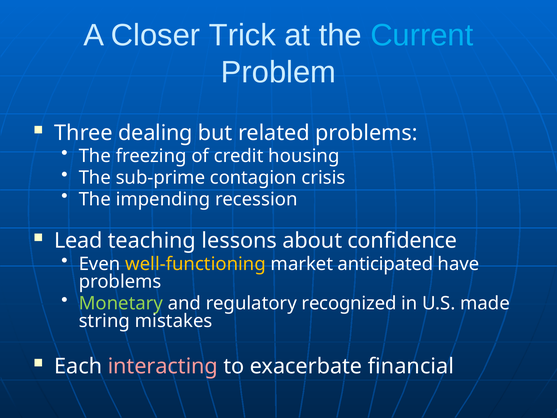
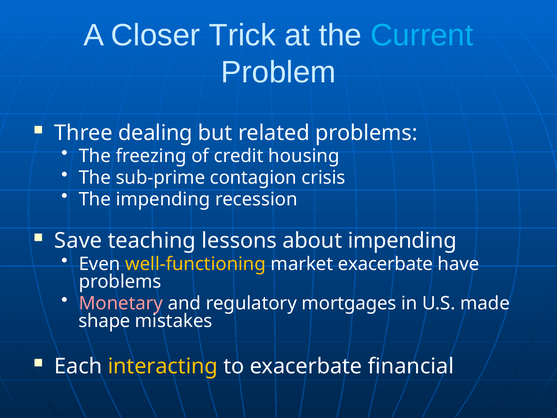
Lead: Lead -> Save
about confidence: confidence -> impending
market anticipated: anticipated -> exacerbate
Monetary colour: light green -> pink
recognized: recognized -> mortgages
string: string -> shape
interacting colour: pink -> yellow
